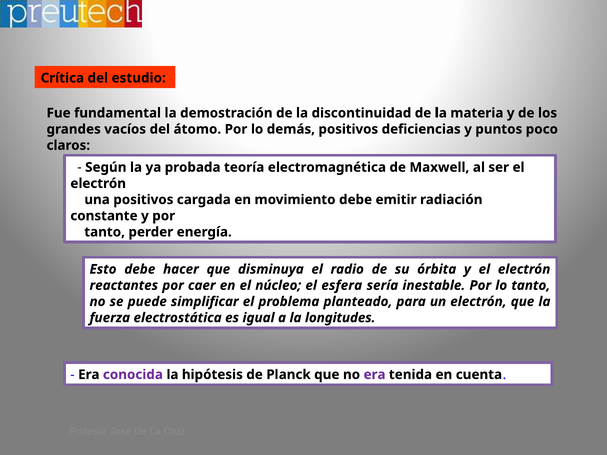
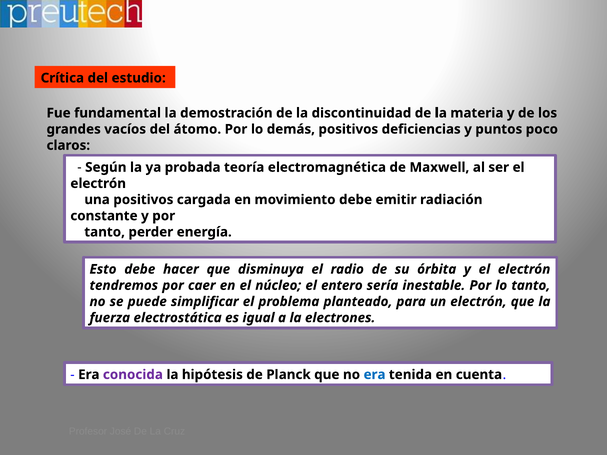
reactantes: reactantes -> tendremos
esfera: esfera -> entero
longitudes: longitudes -> electrones
era at (375, 375) colour: purple -> blue
